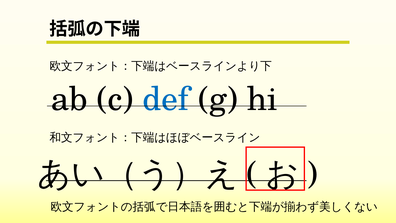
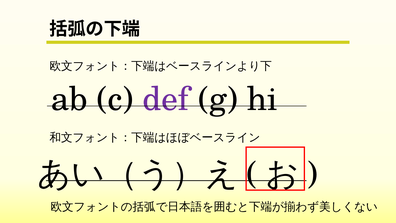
def colour: blue -> purple
